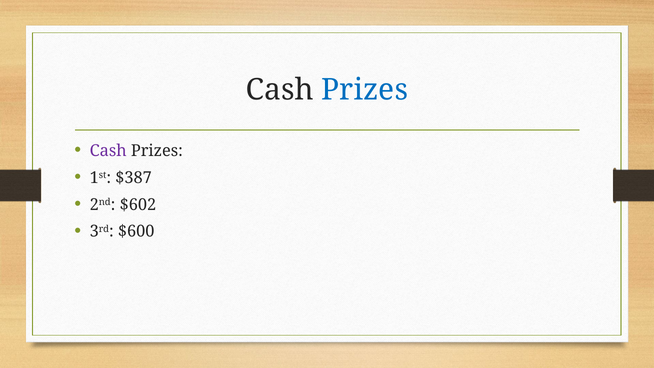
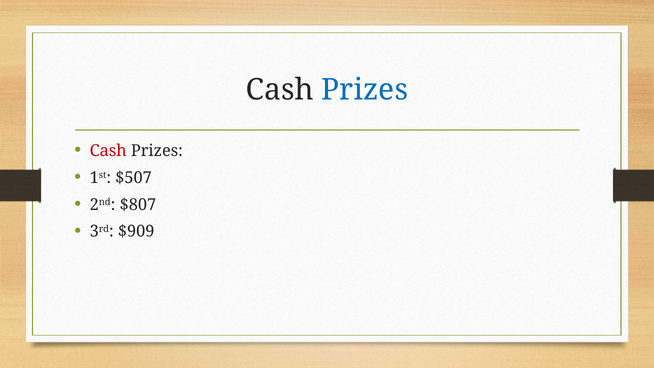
Cash at (108, 151) colour: purple -> red
$387: $387 -> $507
$602: $602 -> $807
$600: $600 -> $909
